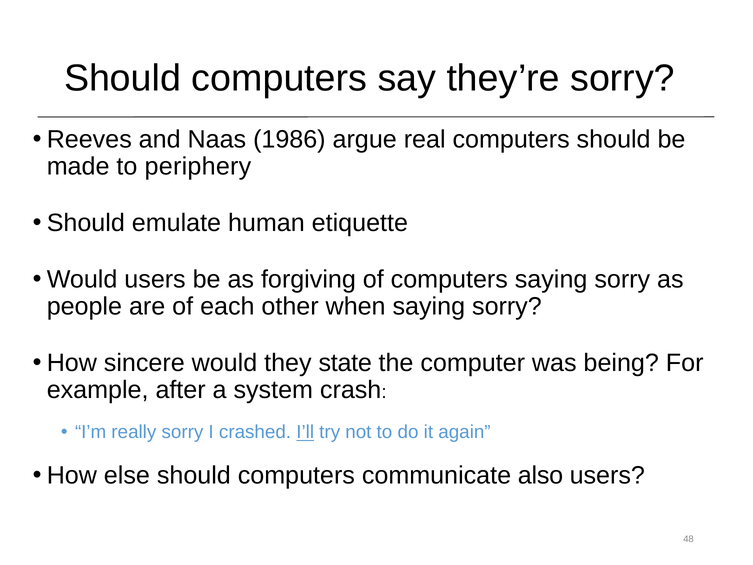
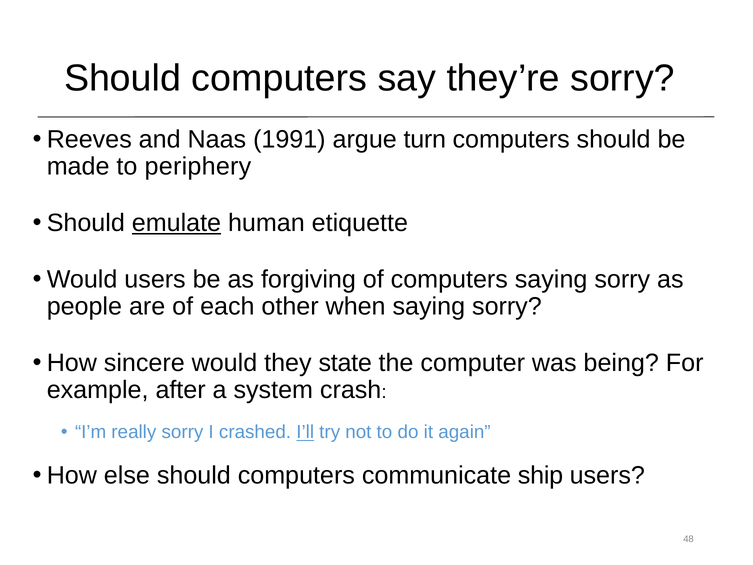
1986: 1986 -> 1991
real: real -> turn
emulate underline: none -> present
also: also -> ship
